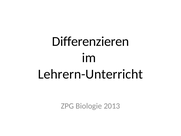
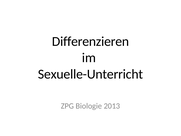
Lehrern-Unterricht: Lehrern-Unterricht -> Sexuelle-Unterricht
